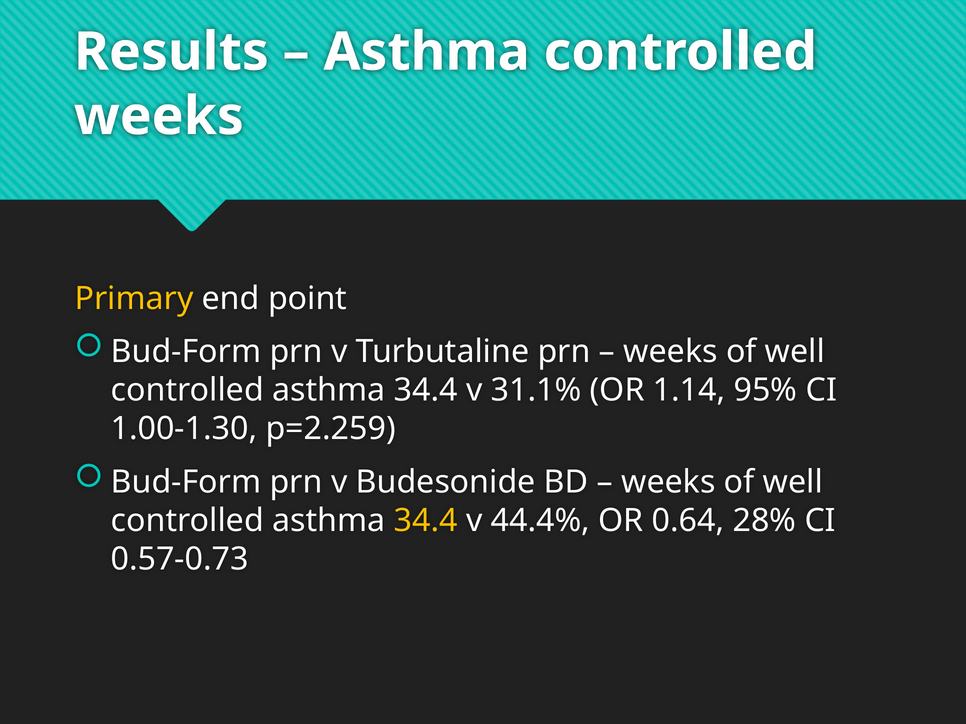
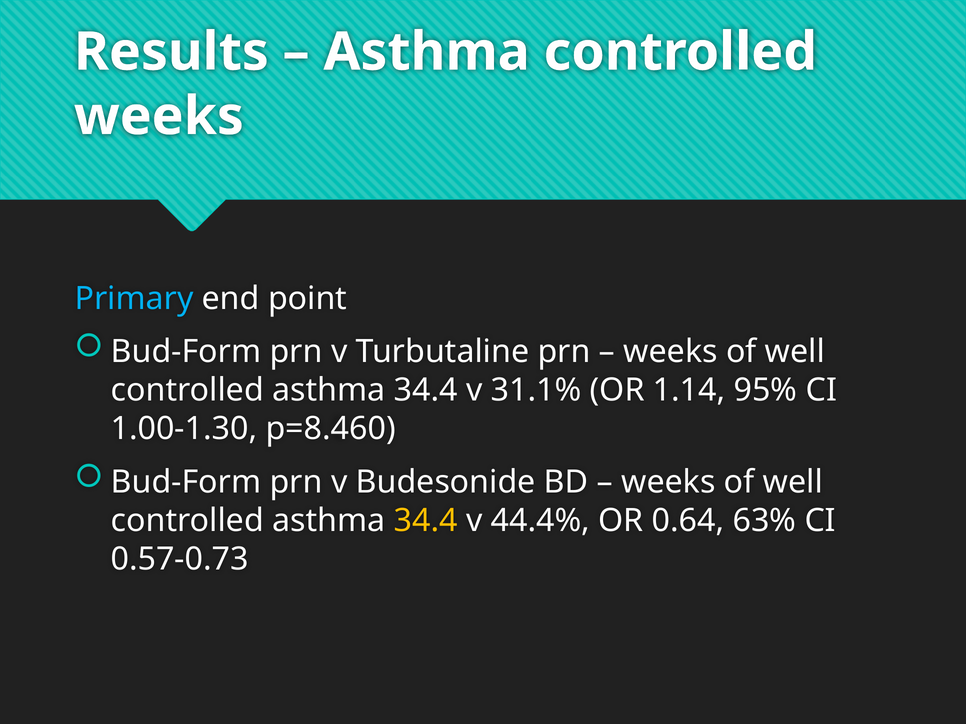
Primary colour: yellow -> light blue
p=2.259: p=2.259 -> p=8.460
28%: 28% -> 63%
